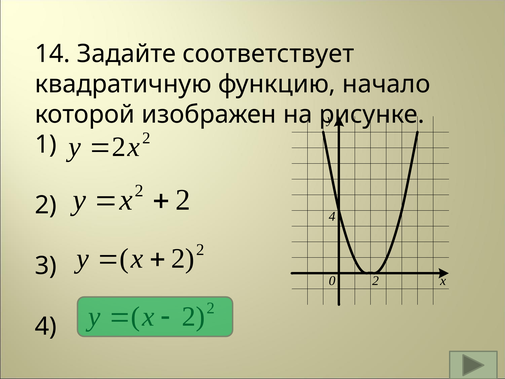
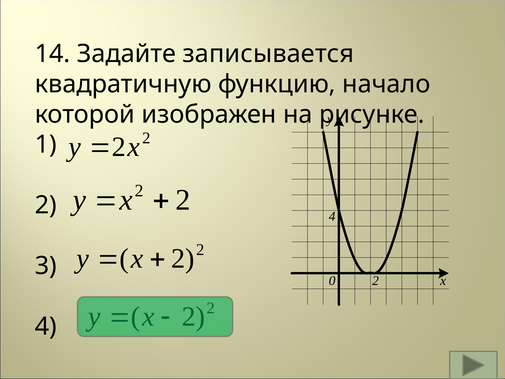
соответствует: соответствует -> записывается
